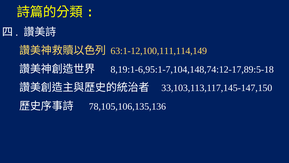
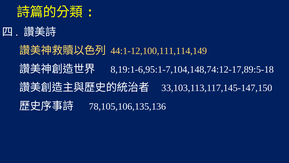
63:1-12,100,111,114,149: 63:1-12,100,111,114,149 -> 44:1-12,100,111,114,149
